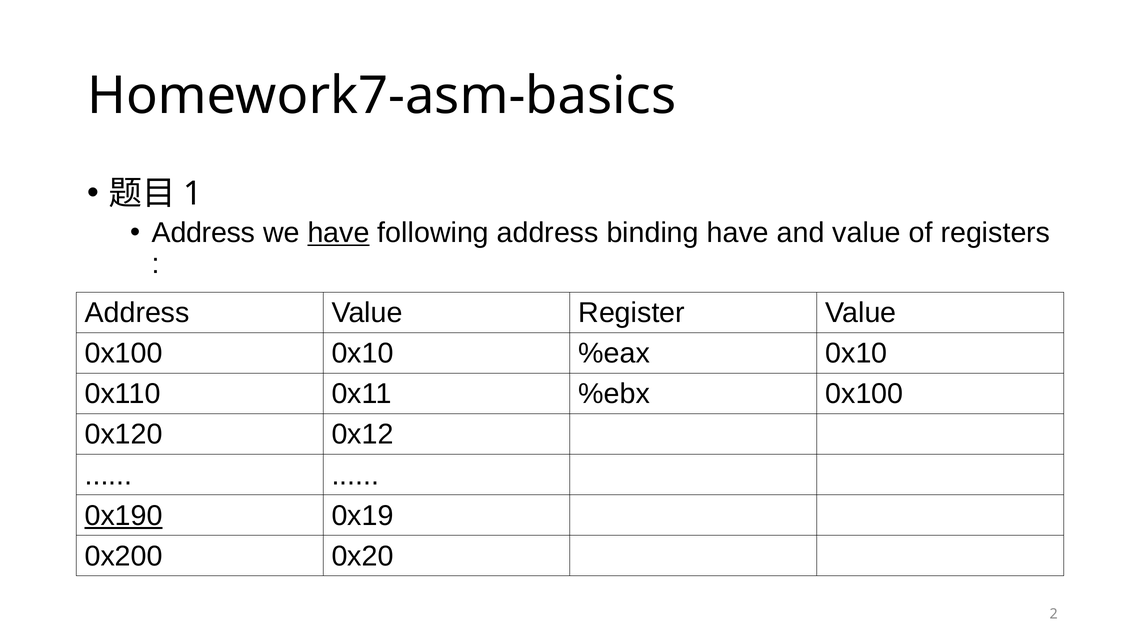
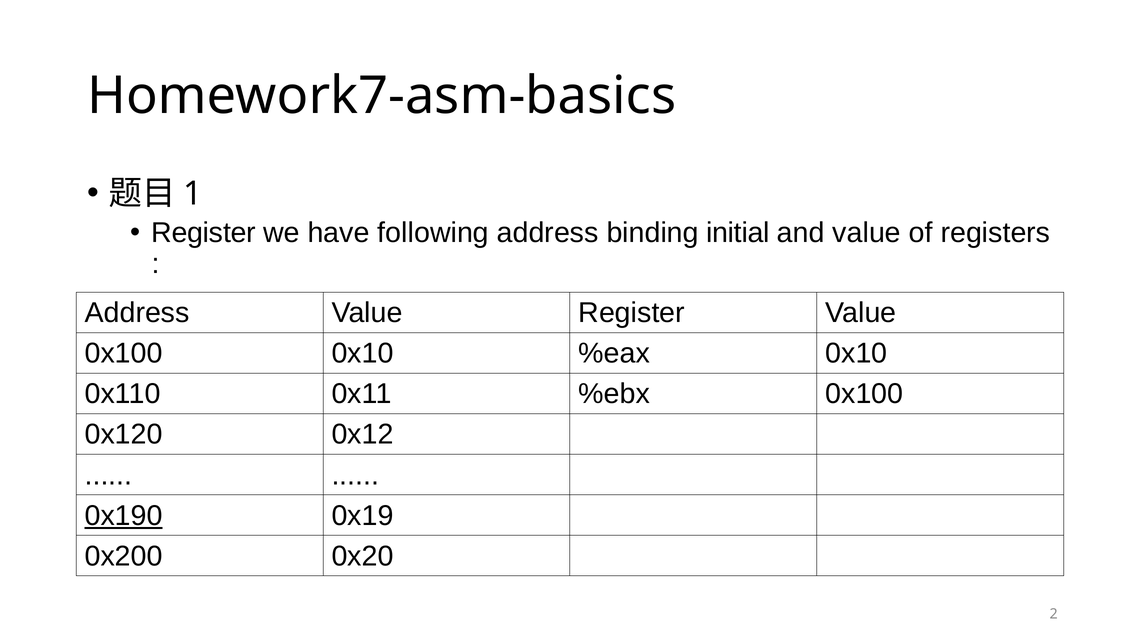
Address at (204, 233): Address -> Register
have at (339, 233) underline: present -> none
binding have: have -> initial
